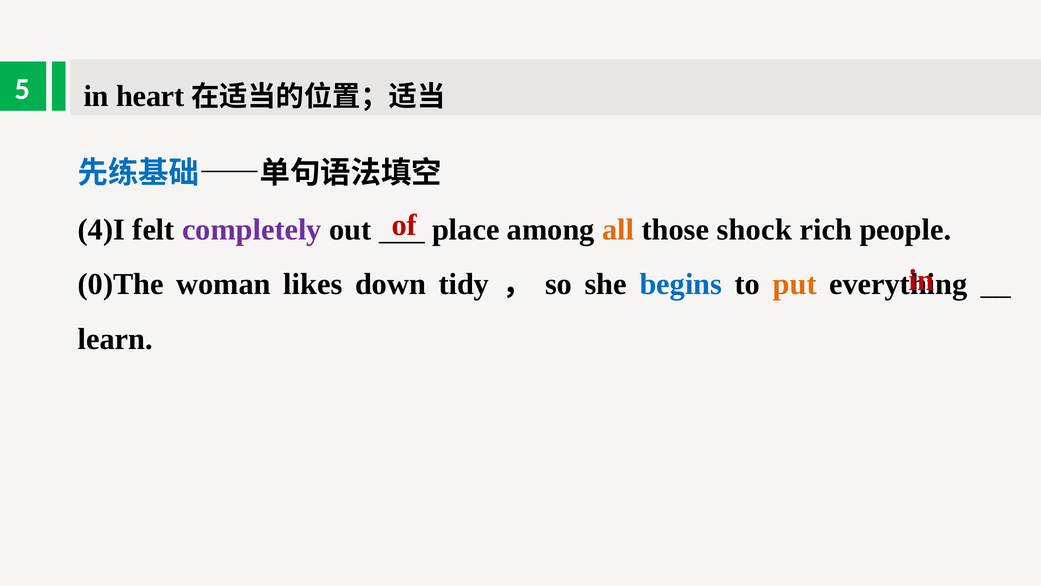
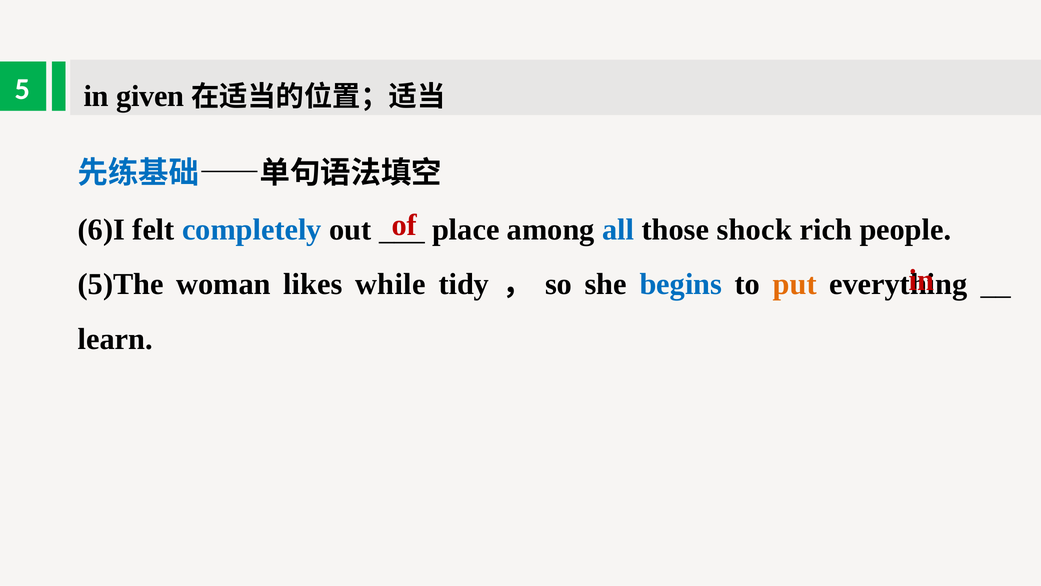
heart: heart -> given
4)I: 4)I -> 6)I
completely colour: purple -> blue
all colour: orange -> blue
0)The: 0)The -> 5)The
down: down -> while
